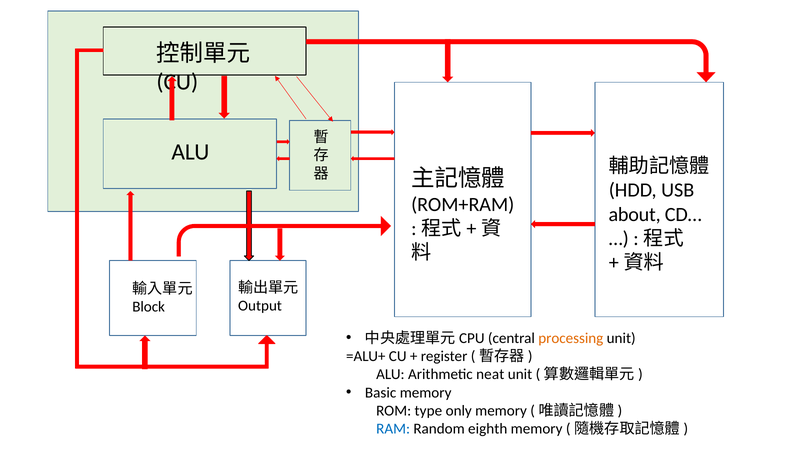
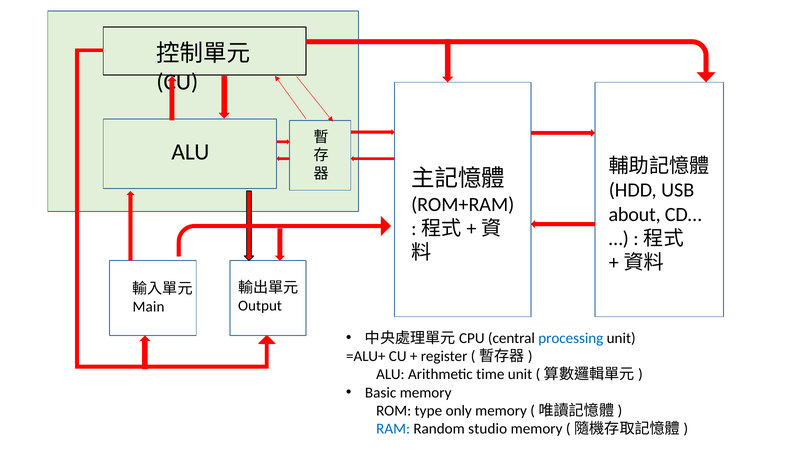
Block: Block -> Main
processing colour: orange -> blue
neat: neat -> time
eighth: eighth -> studio
